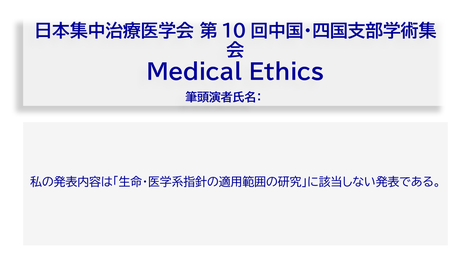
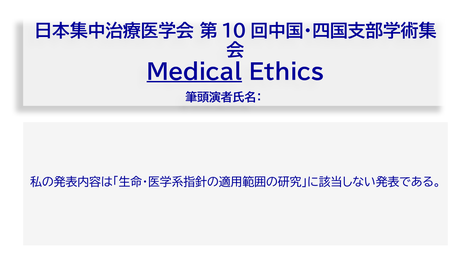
Medical underline: none -> present
